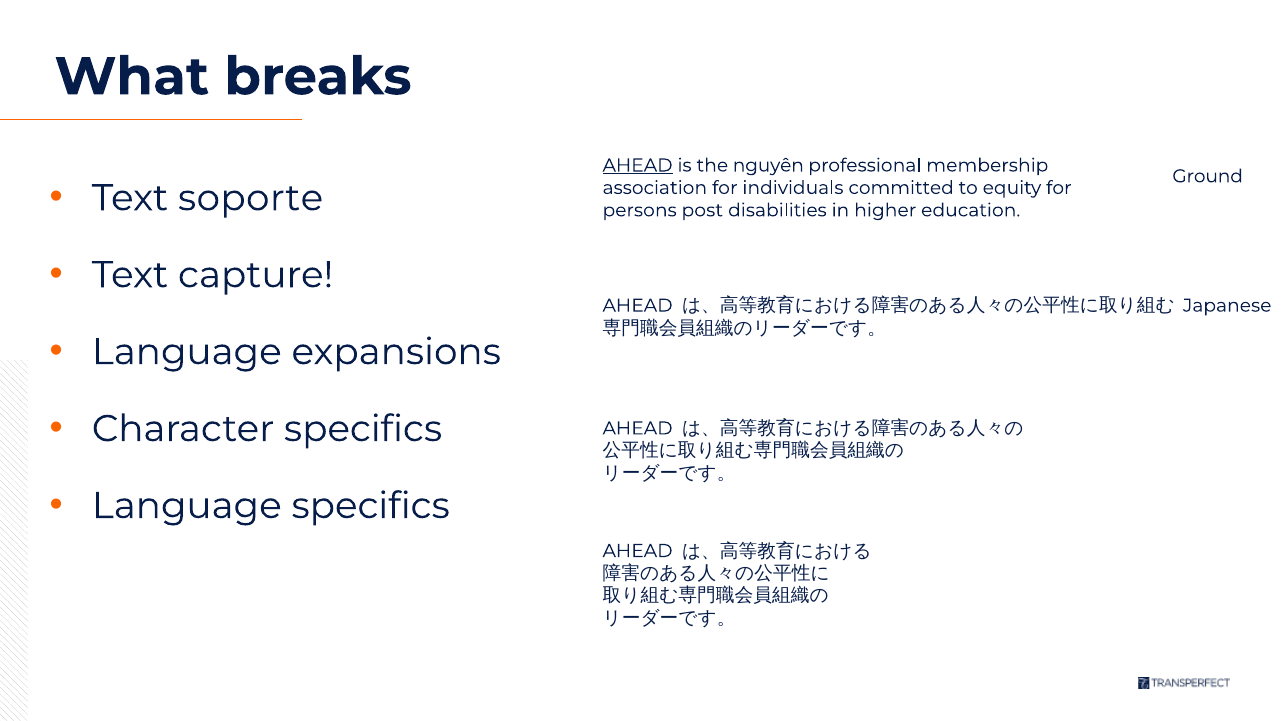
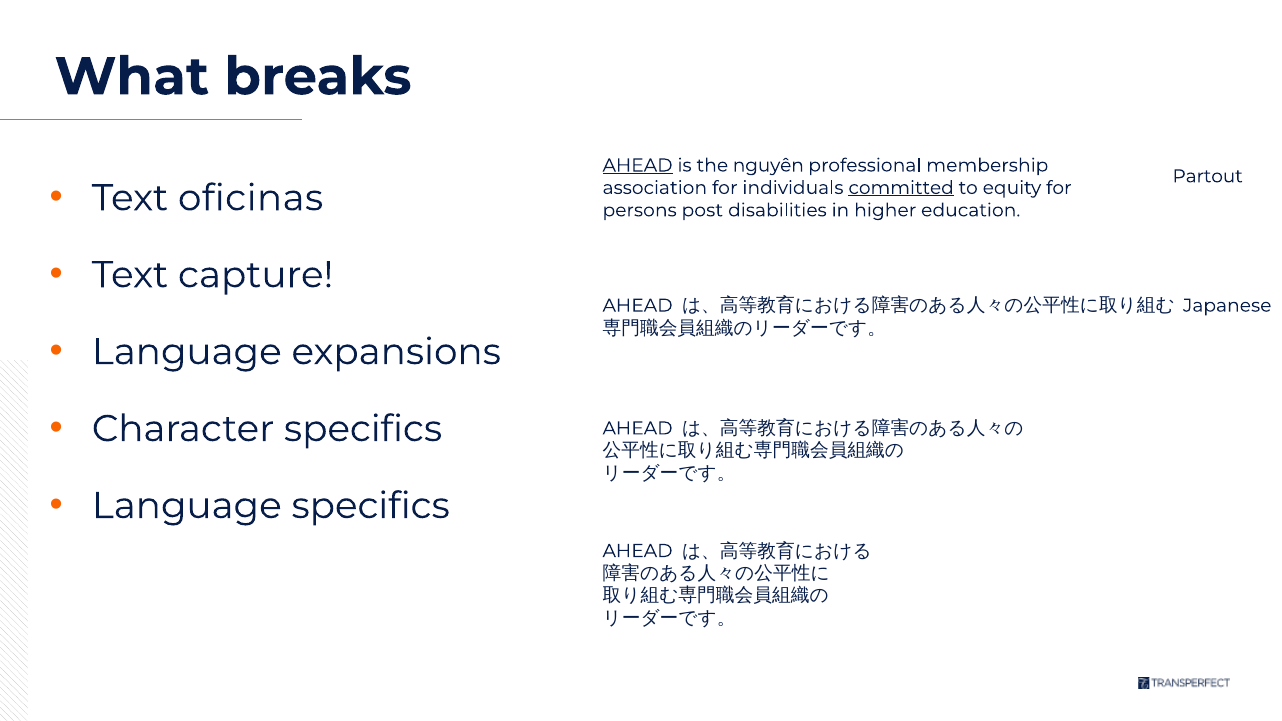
Ground: Ground -> Partout
soporte: soporte -> oficinas
committed underline: none -> present
